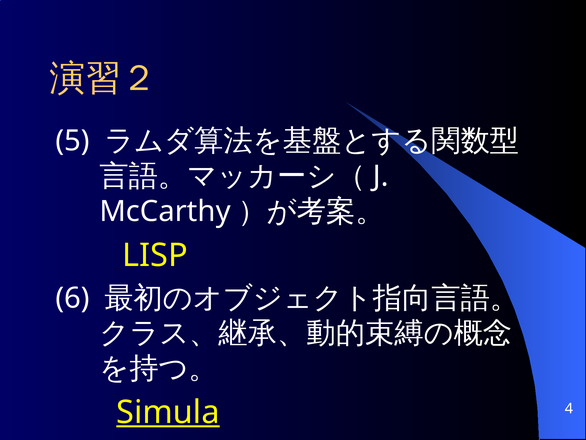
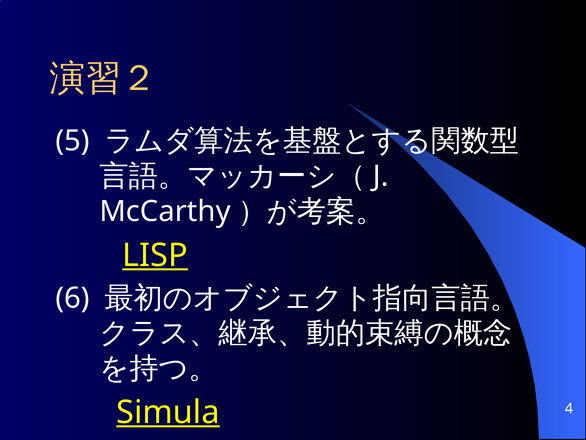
LISP underline: none -> present
